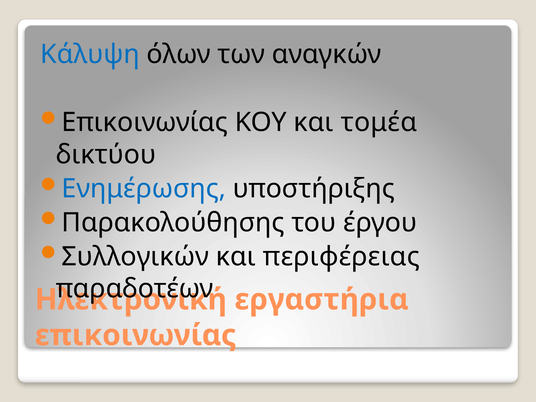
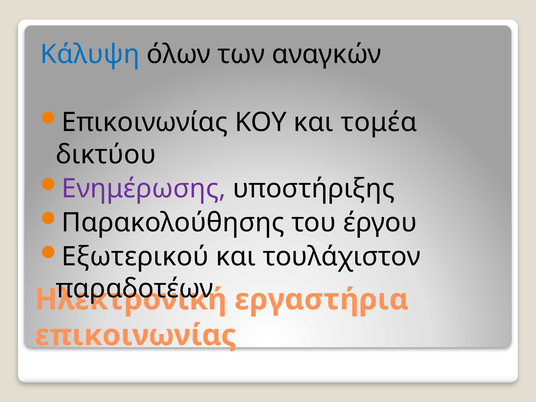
Ενημέρωσης colour: blue -> purple
Συλλογικών: Συλλογικών -> Εξωτερικού
περιφέρειας: περιφέρειας -> τουλάχιστον
